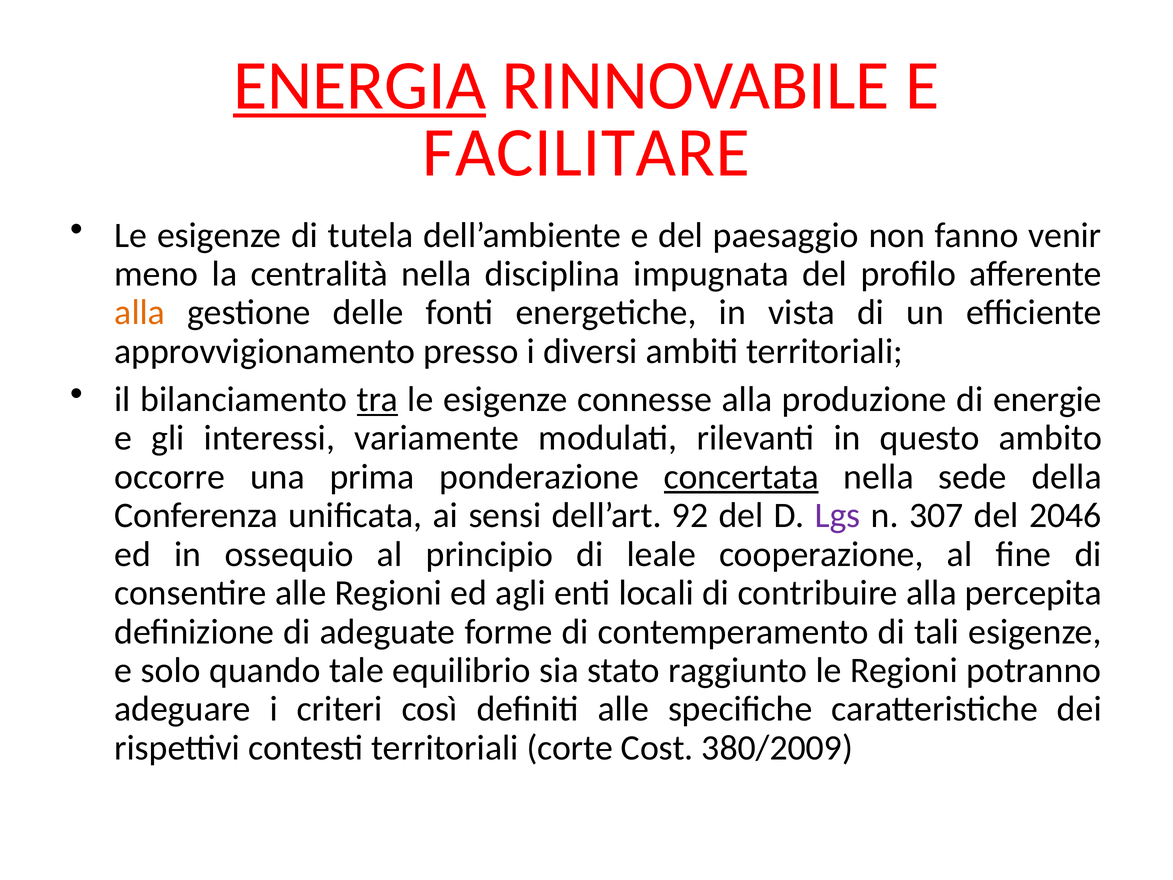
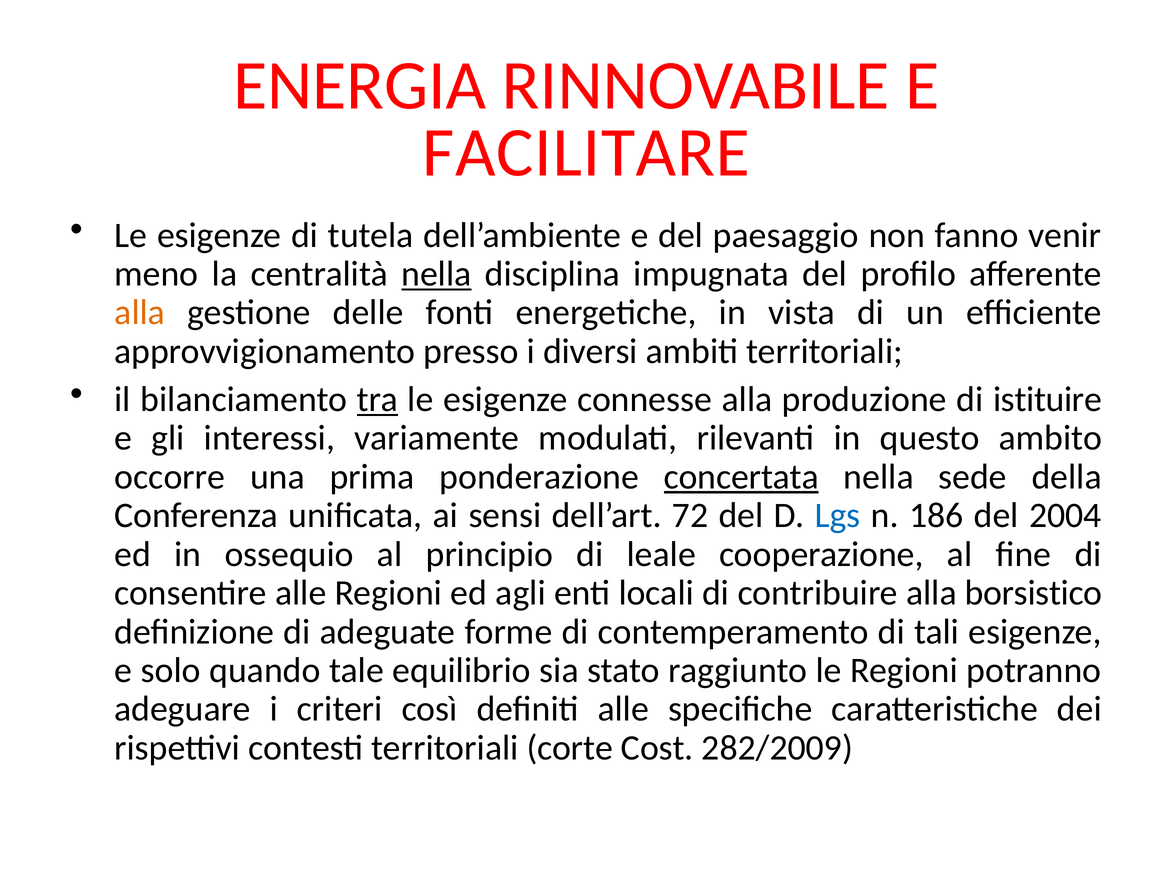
ENERGIA underline: present -> none
nella at (436, 274) underline: none -> present
energie: energie -> istituire
92: 92 -> 72
Lgs colour: purple -> blue
307: 307 -> 186
2046: 2046 -> 2004
percepita: percepita -> borsistico
380/2009: 380/2009 -> 282/2009
